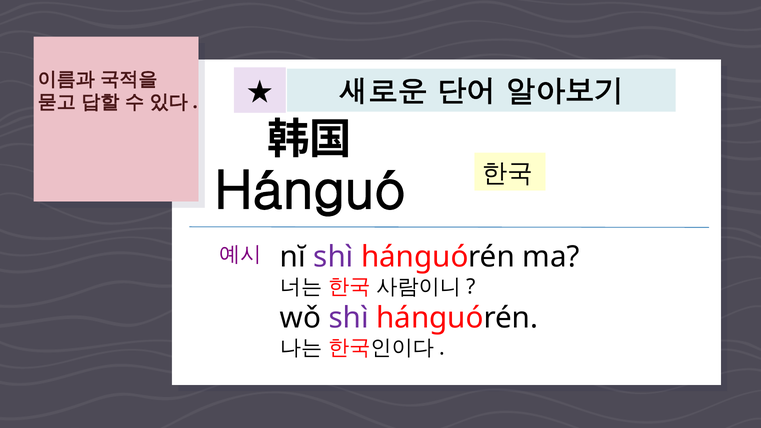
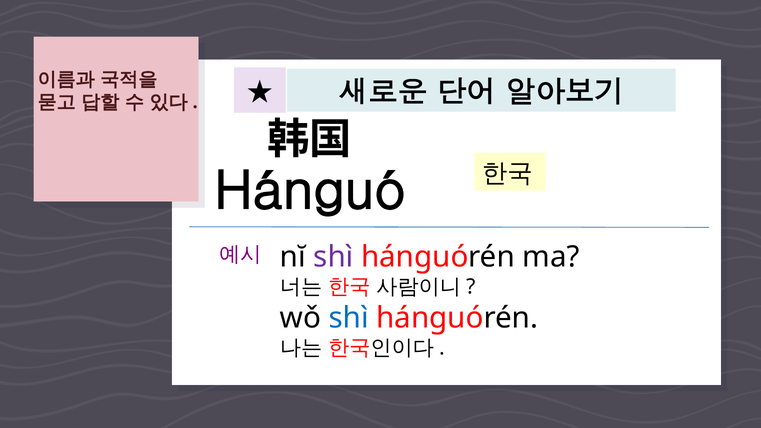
shì at (349, 318) colour: purple -> blue
